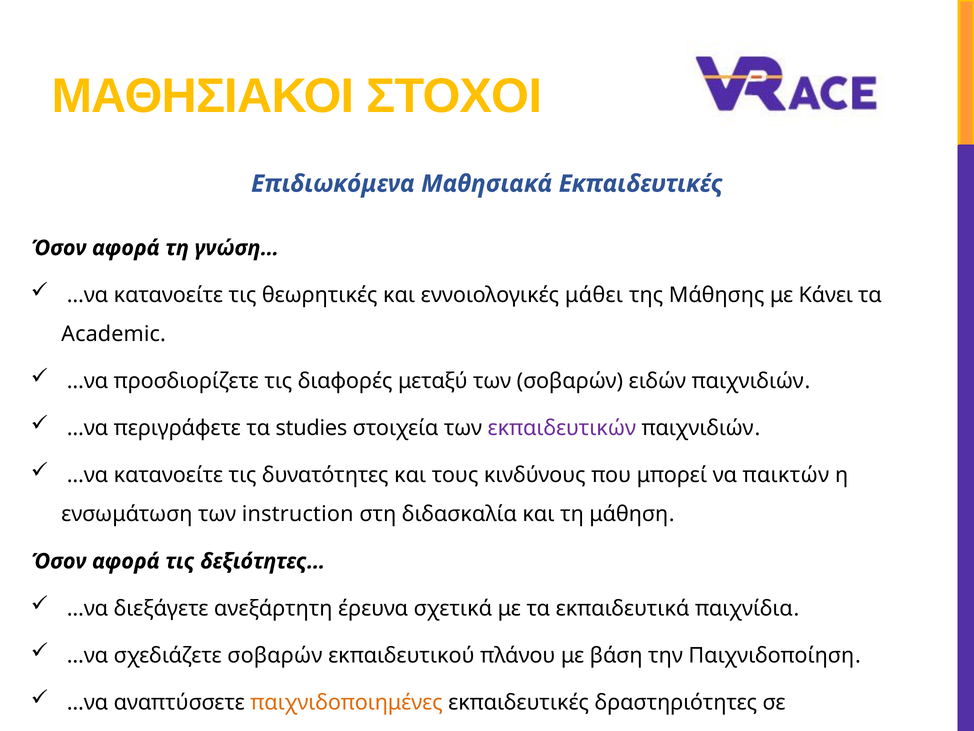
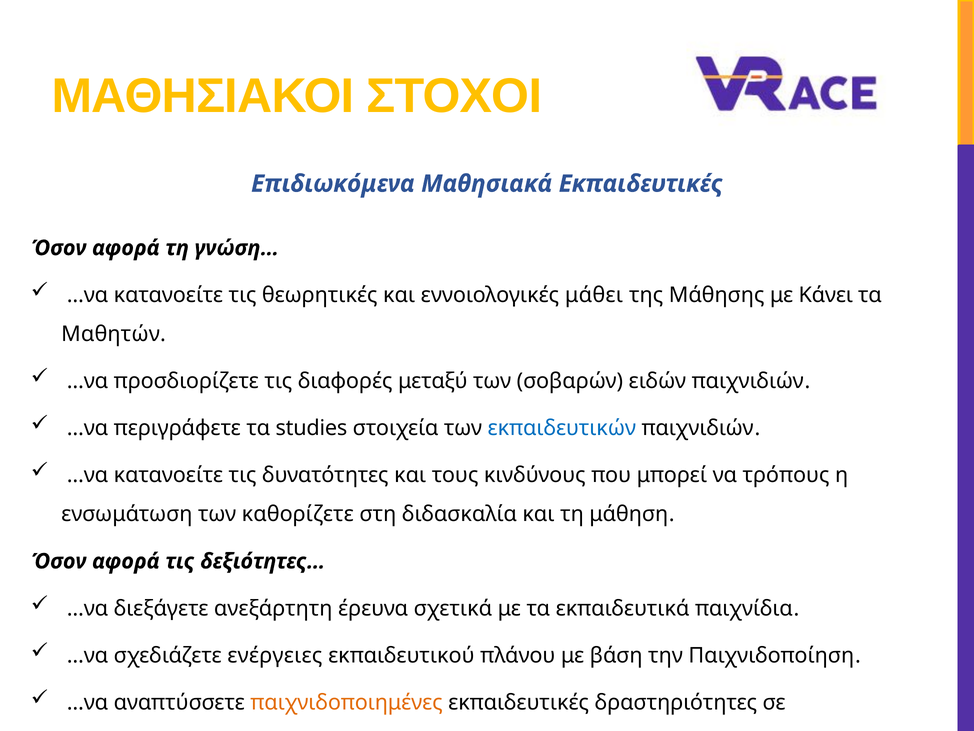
Academic: Academic -> Μαθητών
εκπαιδευτικών colour: purple -> blue
παικτών: παικτών -> τρόπους
instruction: instruction -> καθορίζετε
σχεδιάζετε σοβαρών: σοβαρών -> ενέργειες
